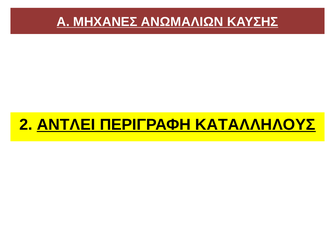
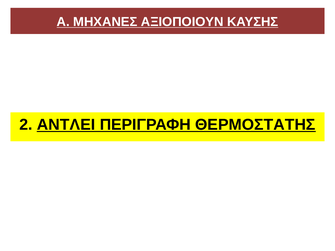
ΑΝΩΜΑΛΙΩΝ: ΑΝΩΜΑΛΙΩΝ -> ΑΞΙΟΠΟΙΟΥΝ
ΚΑΤΑΛΛΗΛΟΥΣ: ΚΑΤΑΛΛΗΛΟΥΣ -> ΘΕΡΜΟΣΤΑΤΗΣ
